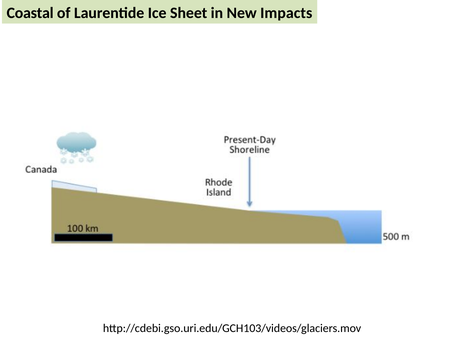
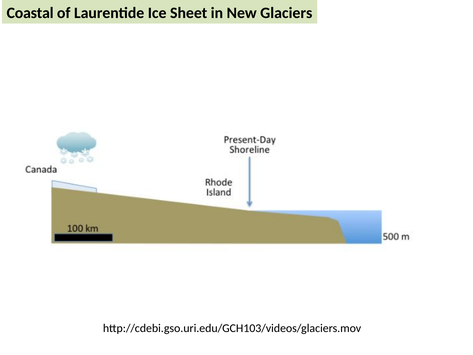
Impacts: Impacts -> Glaciers
